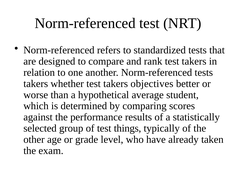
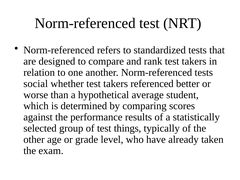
takers at (36, 84): takers -> social
objectives: objectives -> referenced
